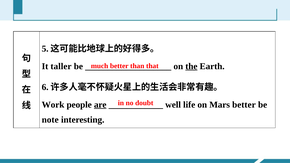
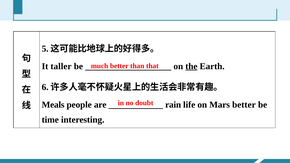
Work: Work -> Meals
are underline: present -> none
well: well -> rain
note: note -> time
